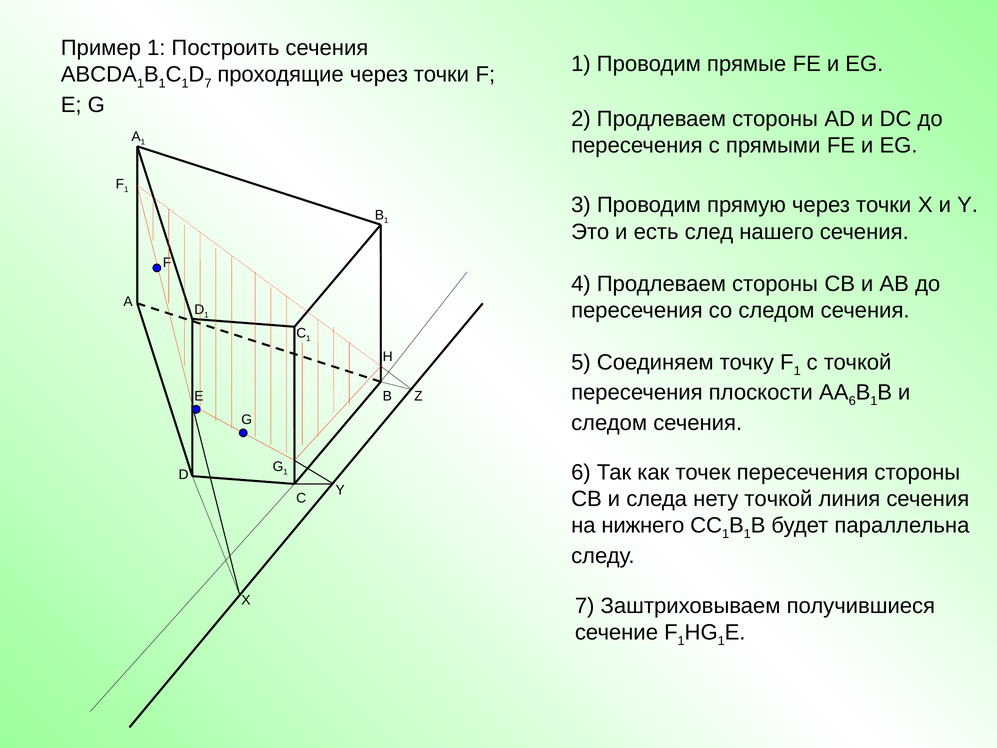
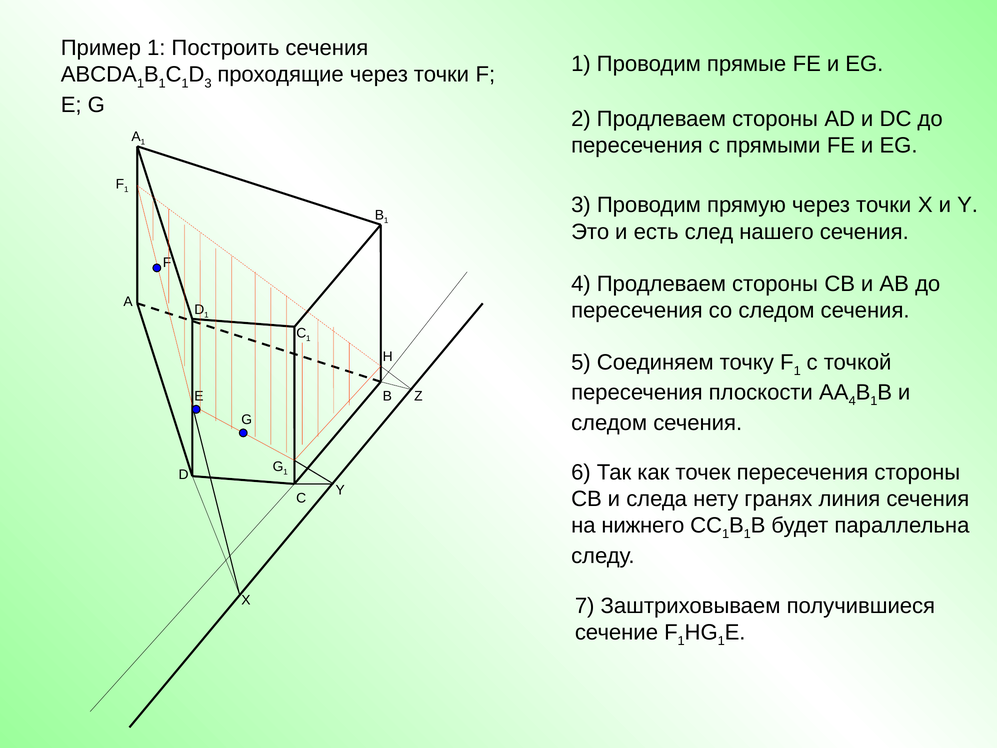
D 7: 7 -> 3
6 at (852, 401): 6 -> 4
нету точкой: точкой -> гранях
